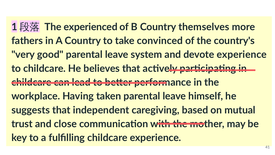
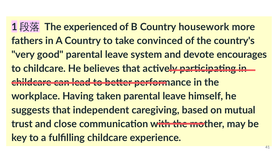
themselves: themselves -> housework
devote experience: experience -> encourages
